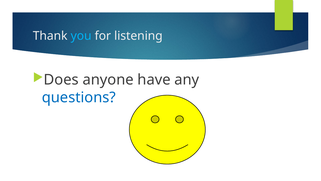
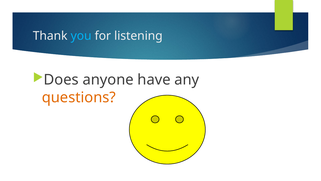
questions colour: blue -> orange
